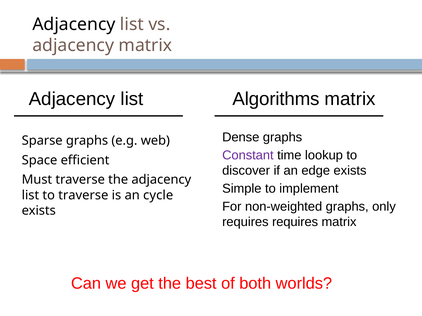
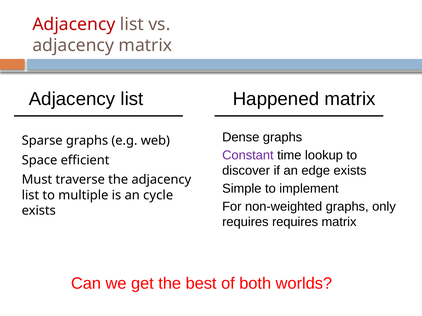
Adjacency at (74, 24) colour: black -> red
Algorithms: Algorithms -> Happened
to traverse: traverse -> multiple
